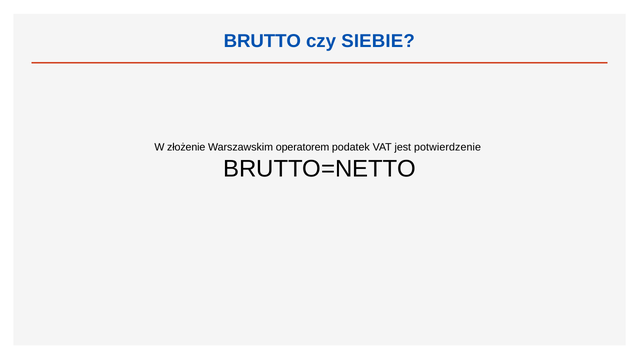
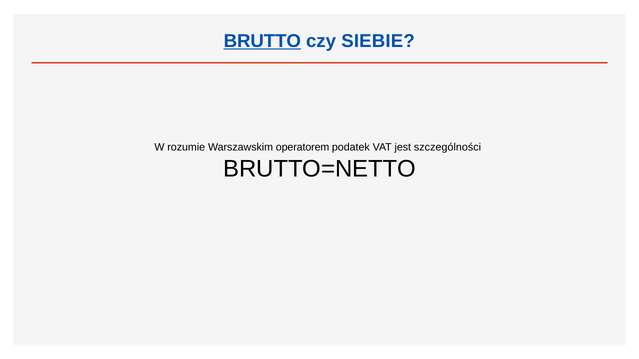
BRUTTO underline: none -> present
złożenie: złożenie -> rozumie
potwierdzenie: potwierdzenie -> szczególności
